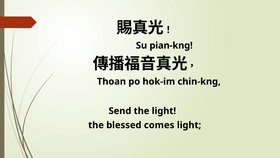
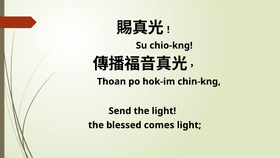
pian-kng: pian-kng -> chio-kng
